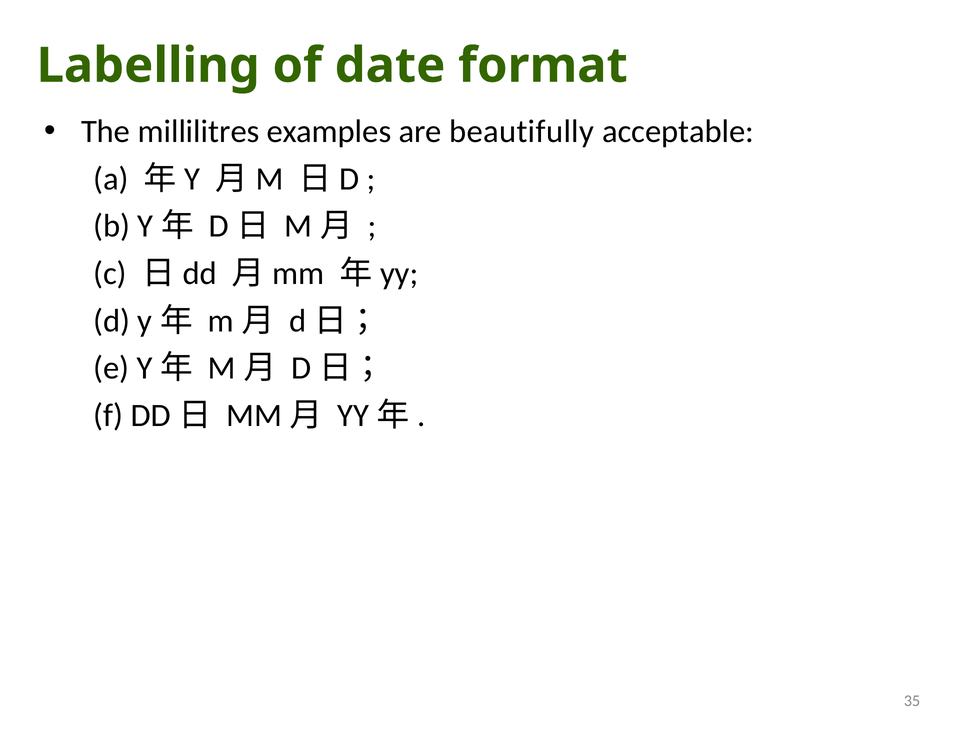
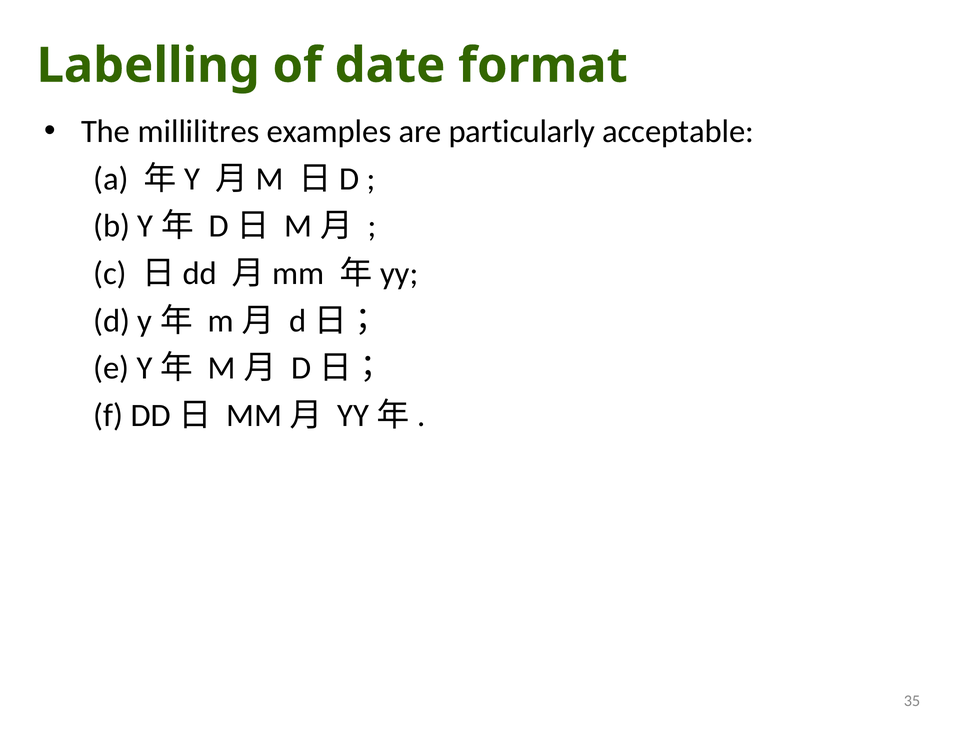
beautifully: beautifully -> particularly
